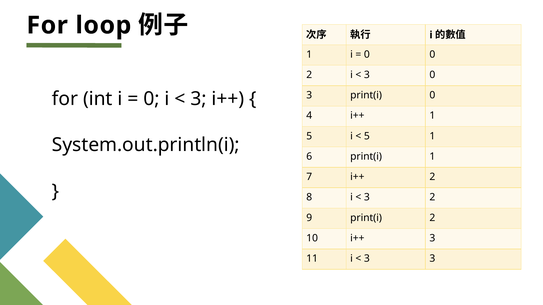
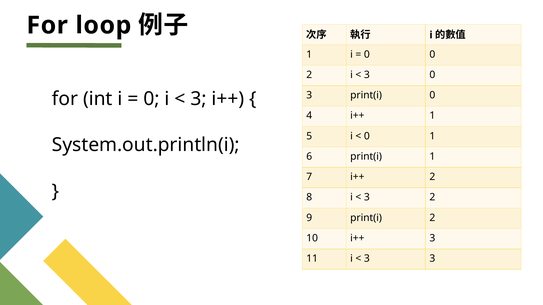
5 at (367, 136): 5 -> 0
